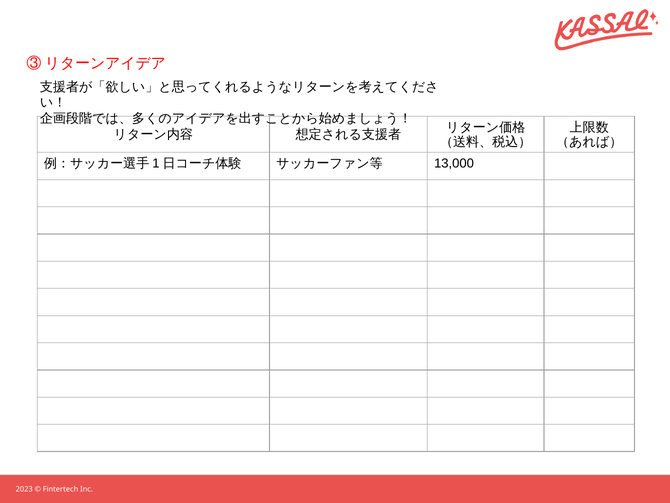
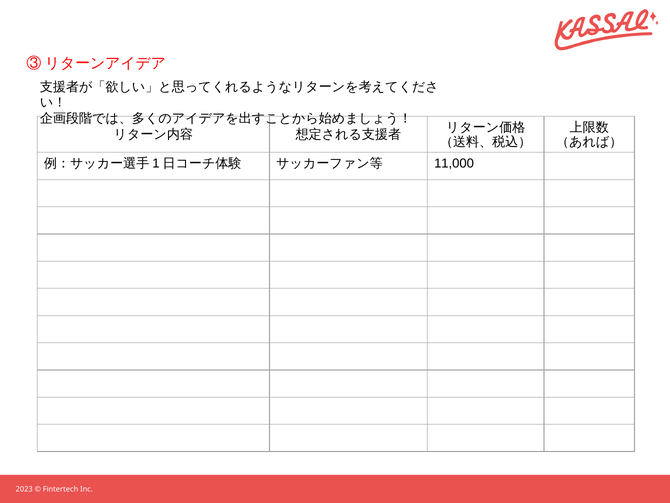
13,000: 13,000 -> 11,000
